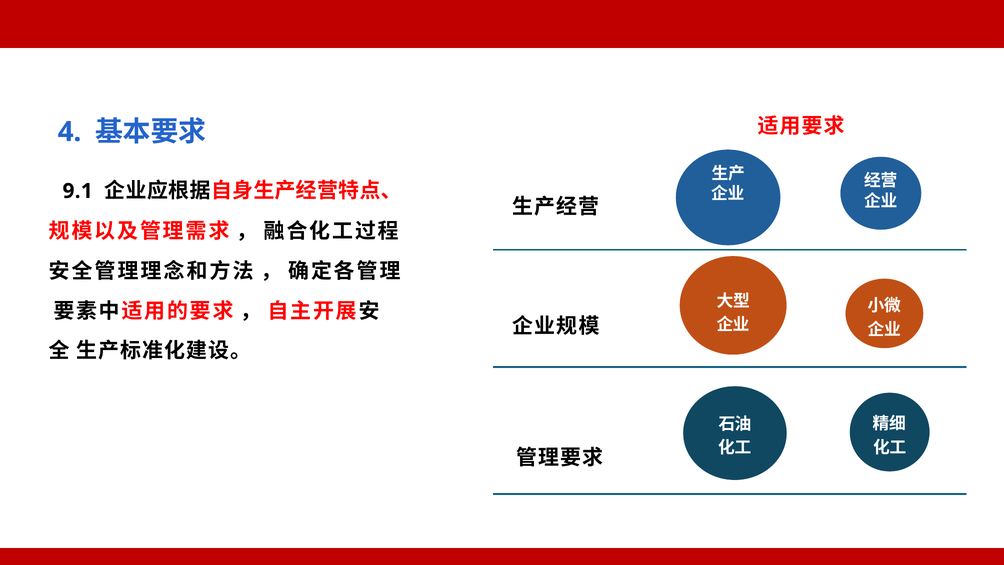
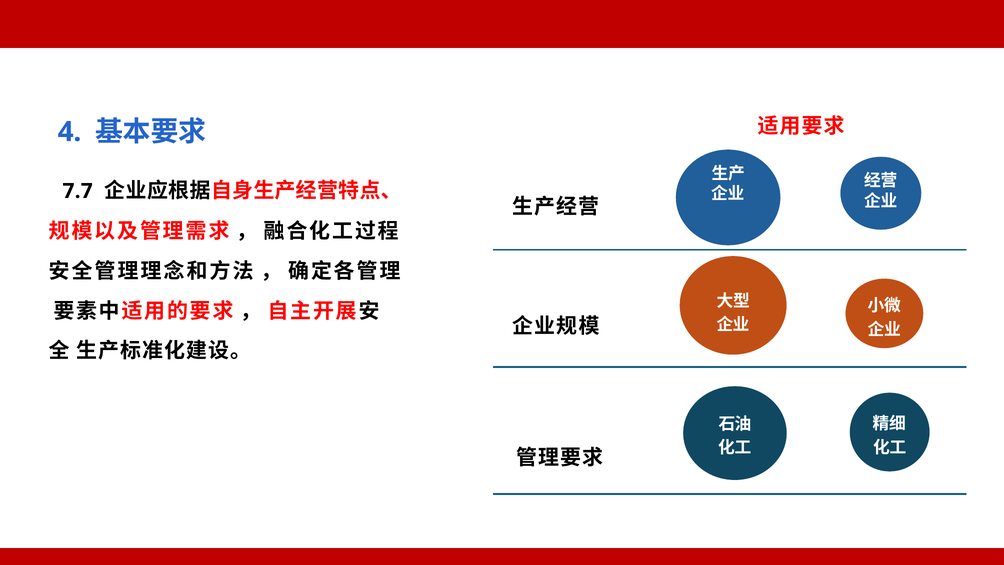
9.1: 9.1 -> 7.7
